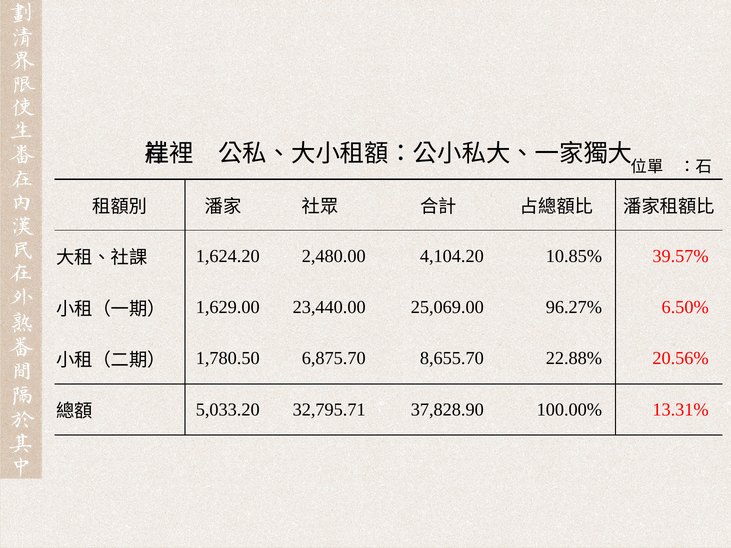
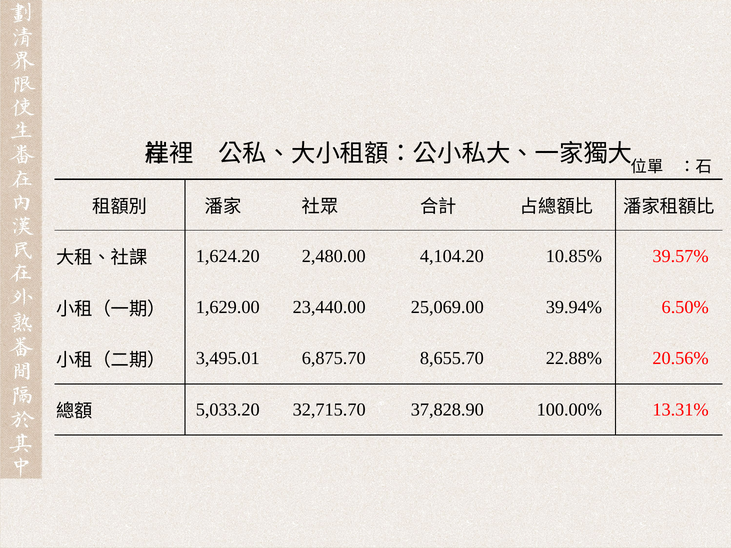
96.27%: 96.27% -> 39.94%
1,780.50: 1,780.50 -> 3,495.01
32,795.71: 32,795.71 -> 32,715.70
